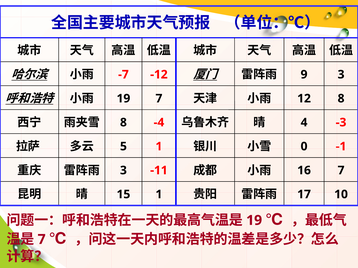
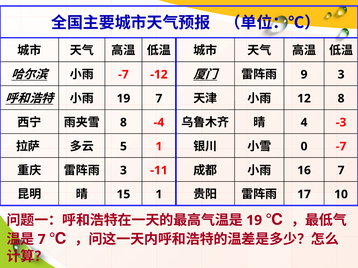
-1 at (341, 147): -1 -> -7
